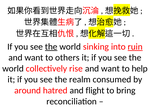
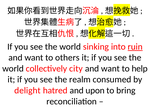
the at (51, 47) underline: present -> none
rise: rise -> city
around: around -> delight
flight: flight -> upon
